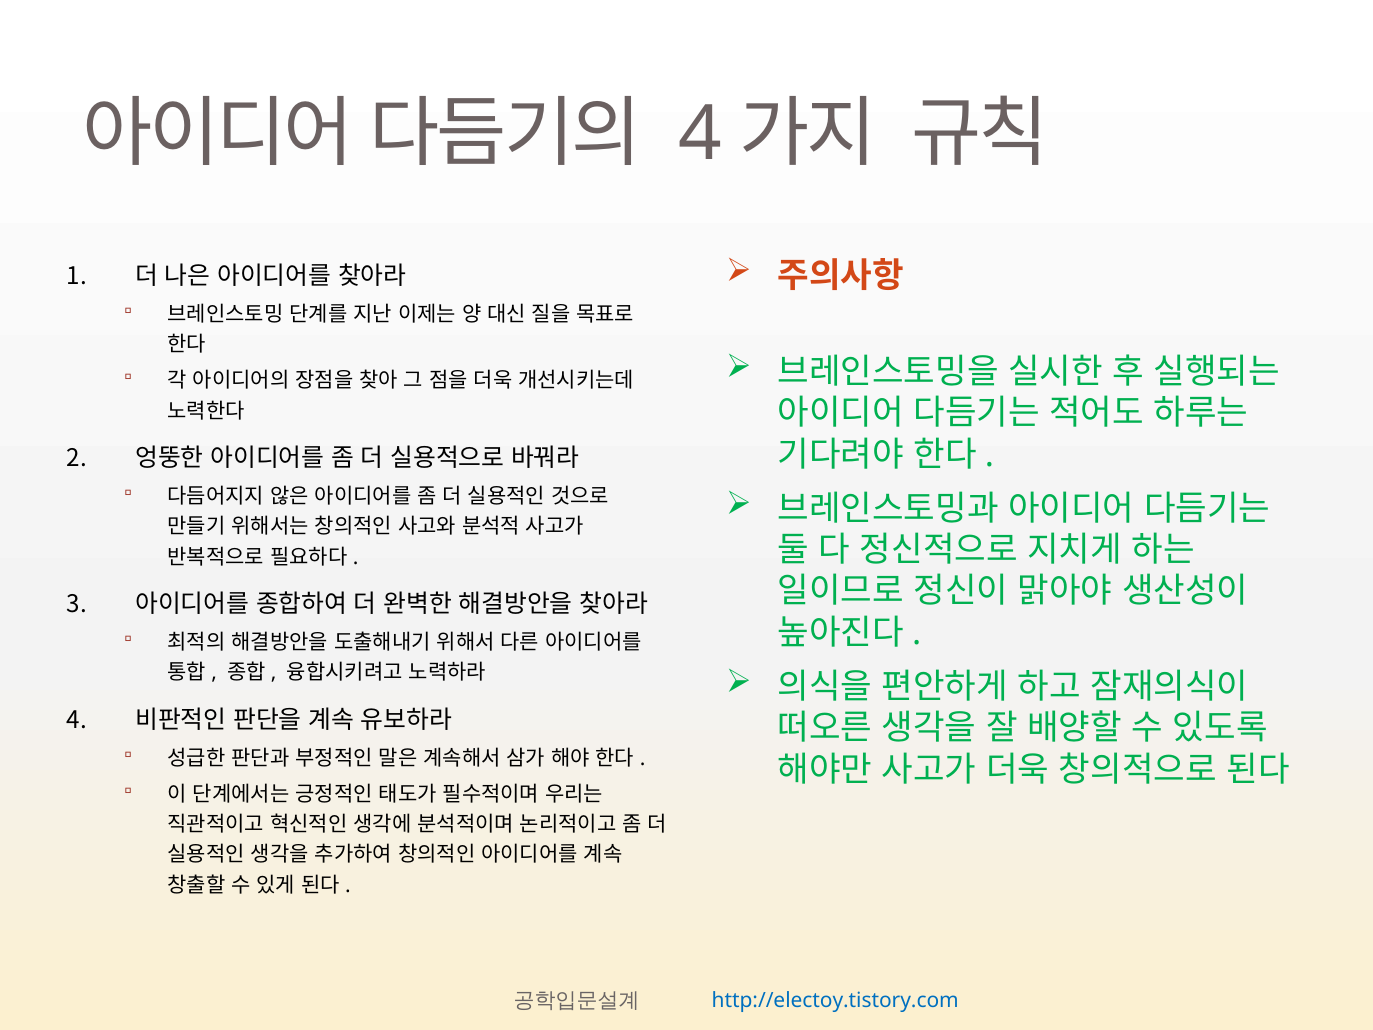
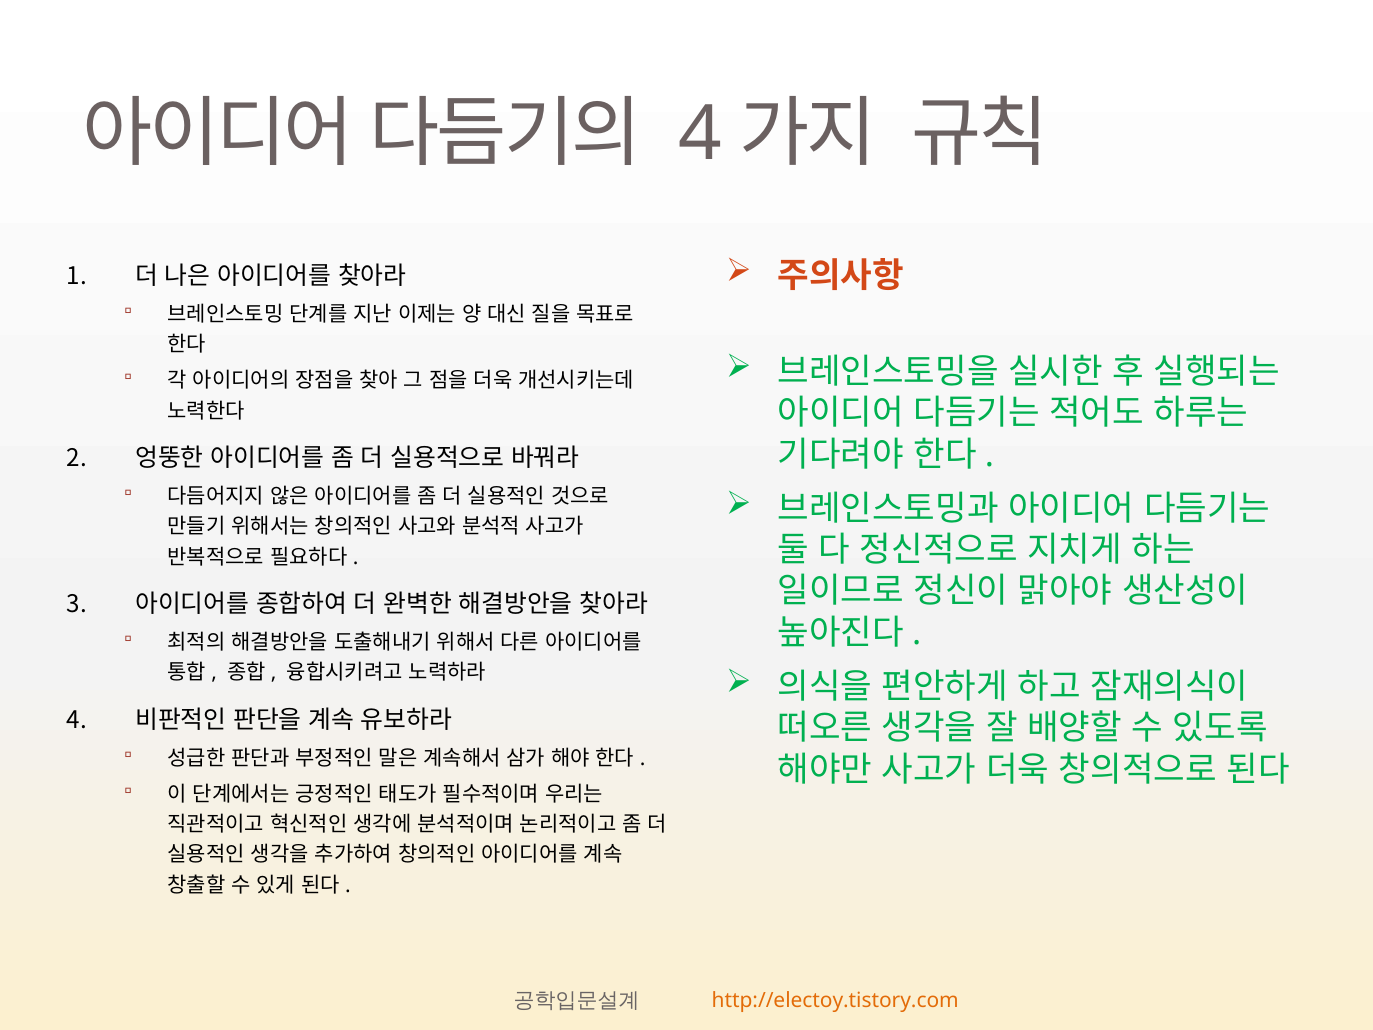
http://electoy.tistory.com colour: blue -> orange
